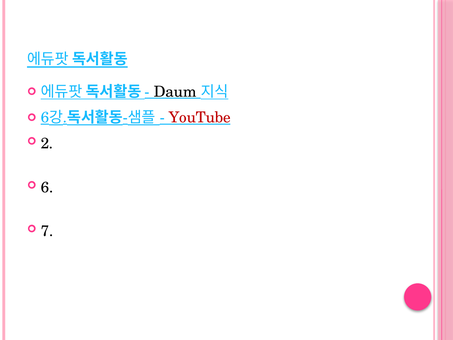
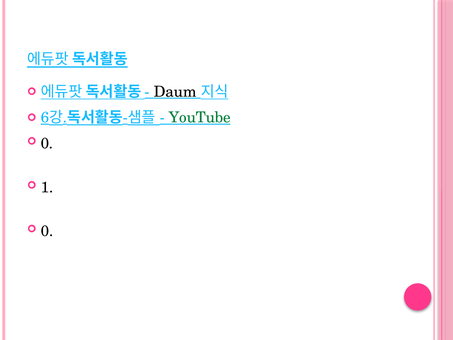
YouTube colour: red -> green
2 at (47, 143): 2 -> 0
6: 6 -> 1
7 at (47, 231): 7 -> 0
